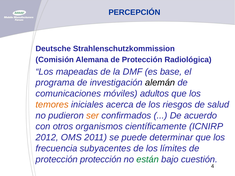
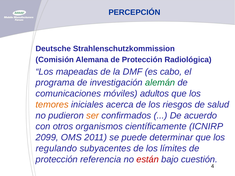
base: base -> cabo
alemán colour: black -> green
2012: 2012 -> 2099
frecuencia: frecuencia -> regulando
protección protección: protección -> referencia
están colour: green -> red
